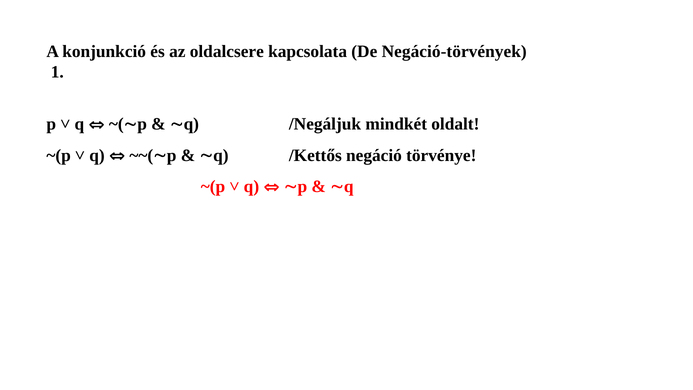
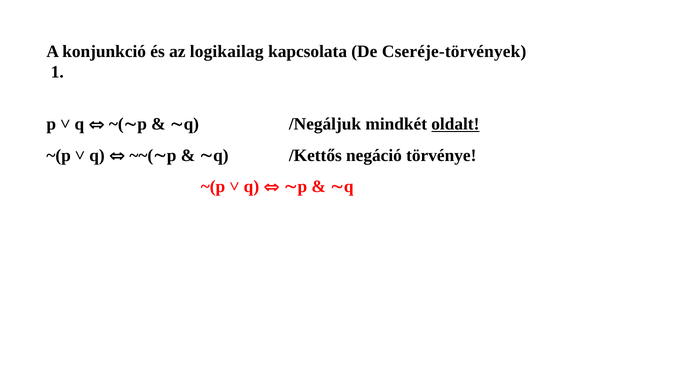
oldalcsere: oldalcsere -> logikailag
Negáció-törvények: Negáció-törvények -> Cseréje-törvények
oldalt underline: none -> present
